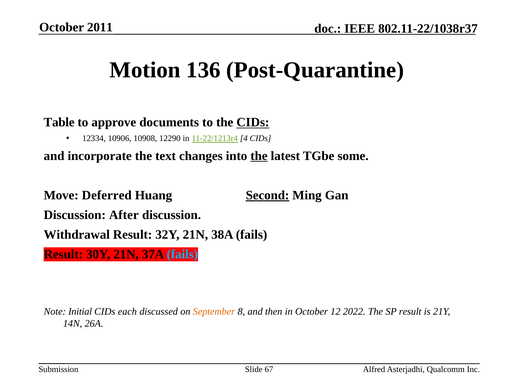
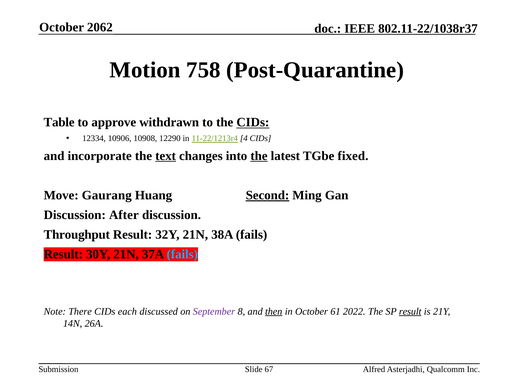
2011: 2011 -> 2062
136: 136 -> 758
documents: documents -> withdrawn
text underline: none -> present
some: some -> fixed
Deferred: Deferred -> Gaurang
Withdrawal: Withdrawal -> Throughput
Initial: Initial -> There
September colour: orange -> purple
then underline: none -> present
12: 12 -> 61
result at (410, 312) underline: none -> present
